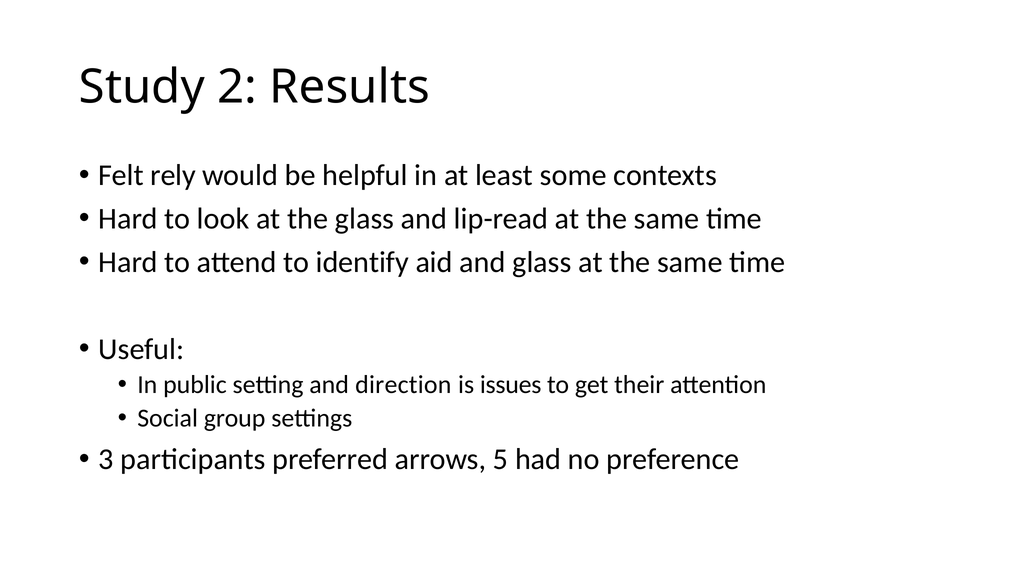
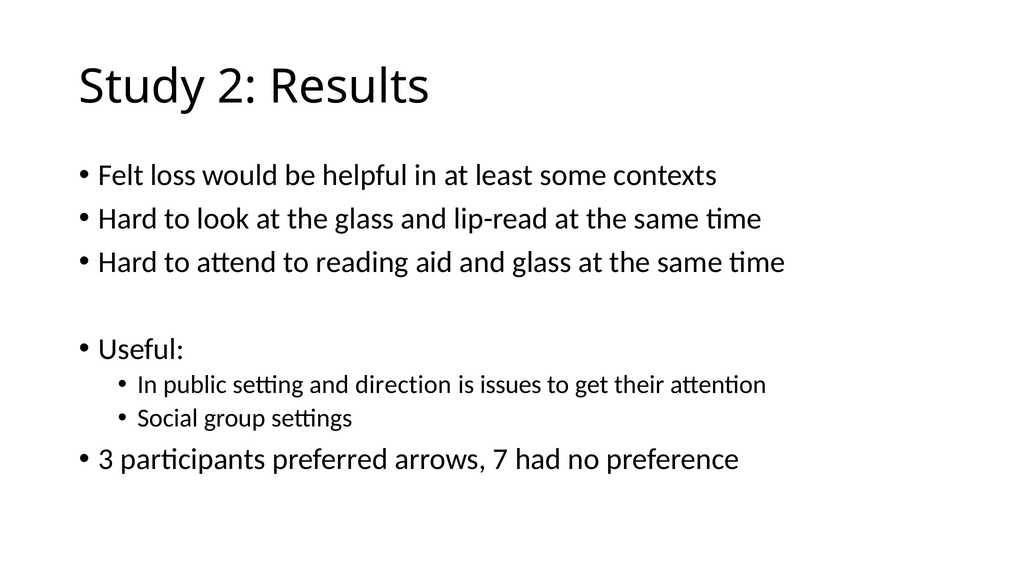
rely: rely -> loss
identify: identify -> reading
5: 5 -> 7
